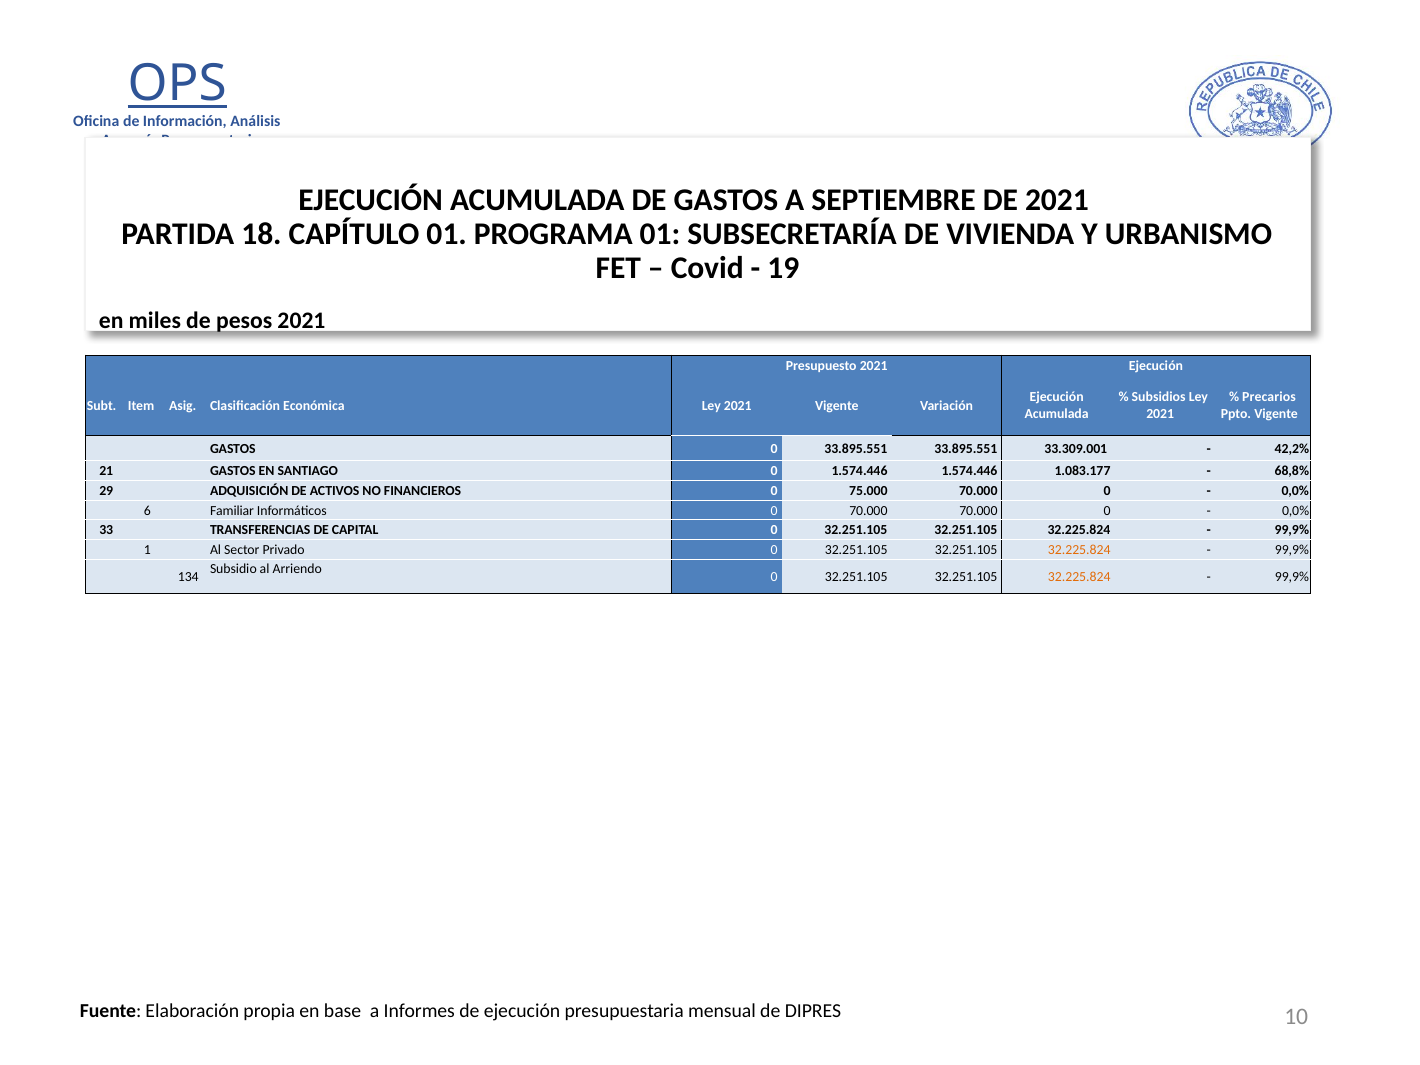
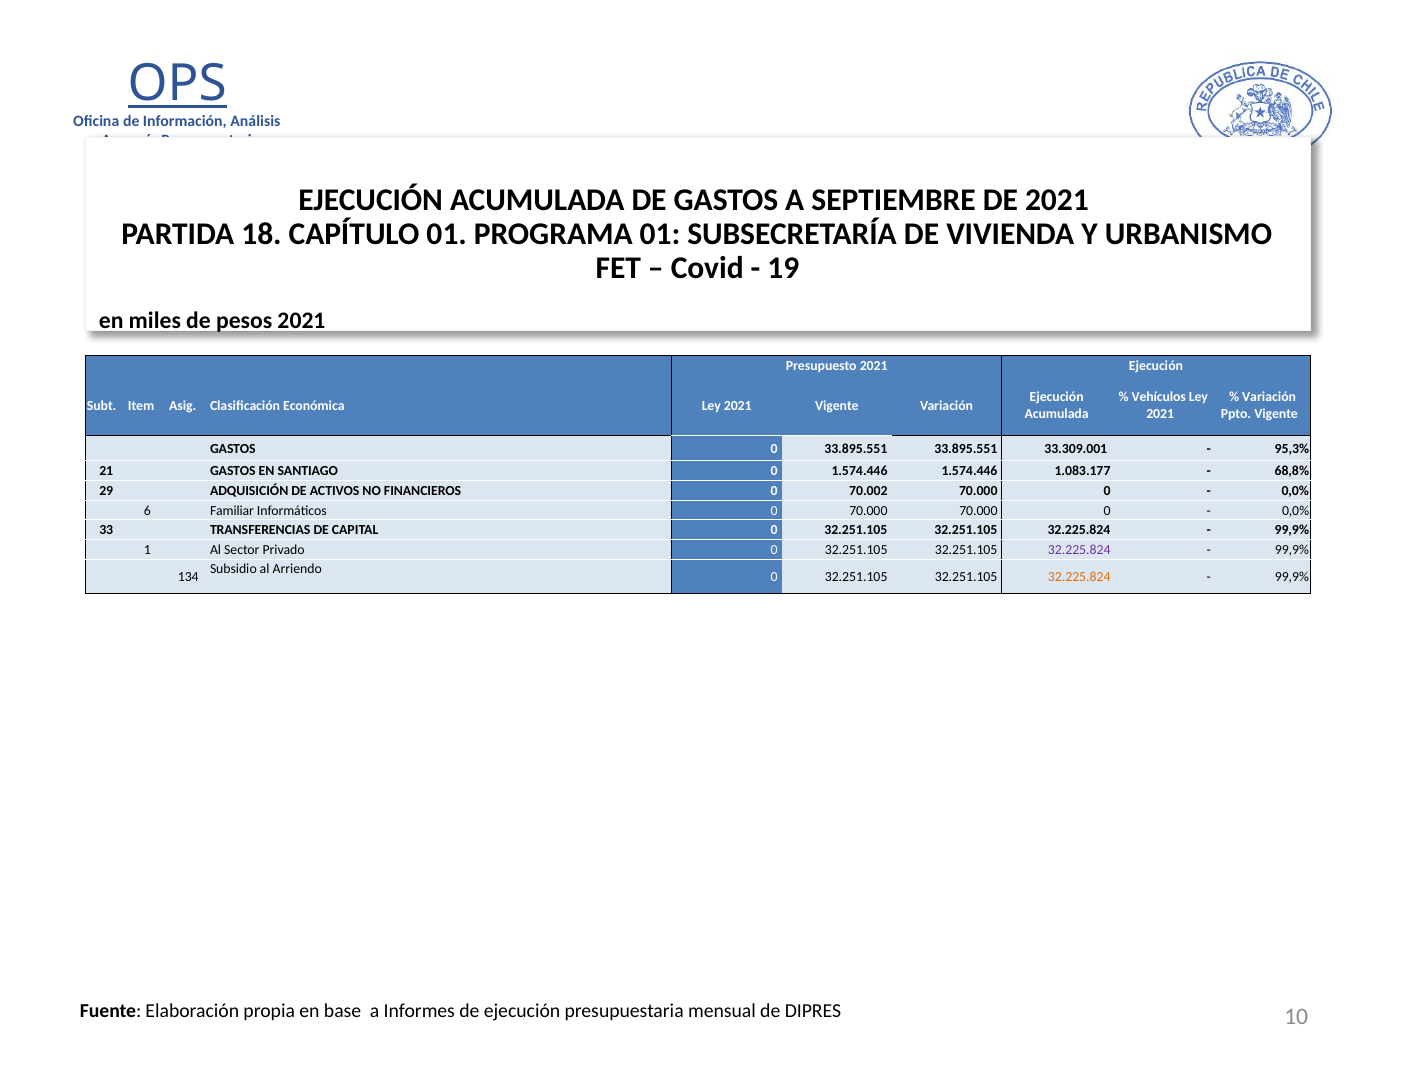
Subsidios: Subsidios -> Vehículos
Precarios at (1269, 397): Precarios -> Variación
42,2%: 42,2% -> 95,3%
75.000: 75.000 -> 70.002
32.225.824 at (1079, 550) colour: orange -> purple
